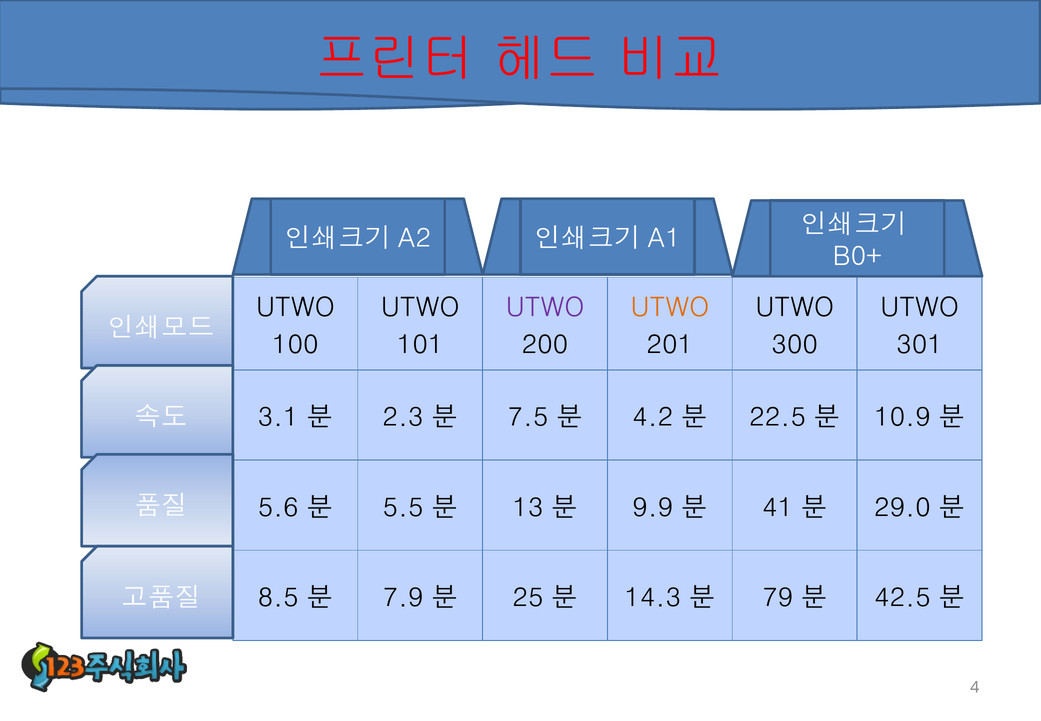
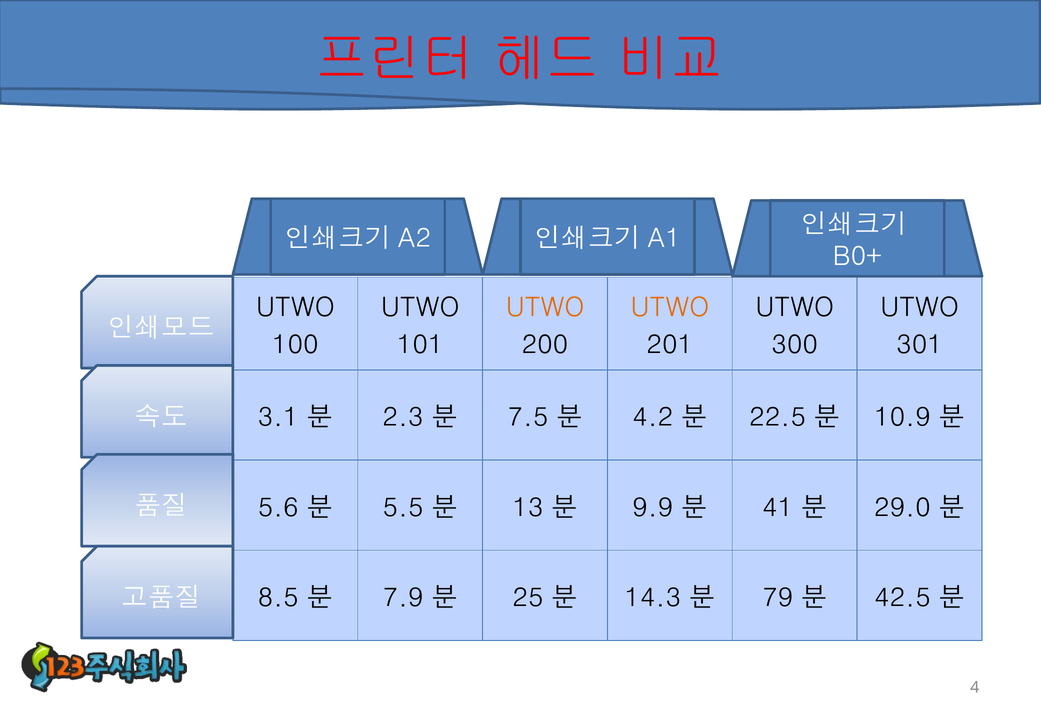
UTWO at (545, 307) colour: purple -> orange
